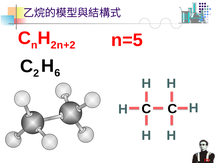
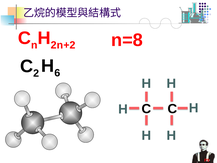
n=5: n=5 -> n=8
